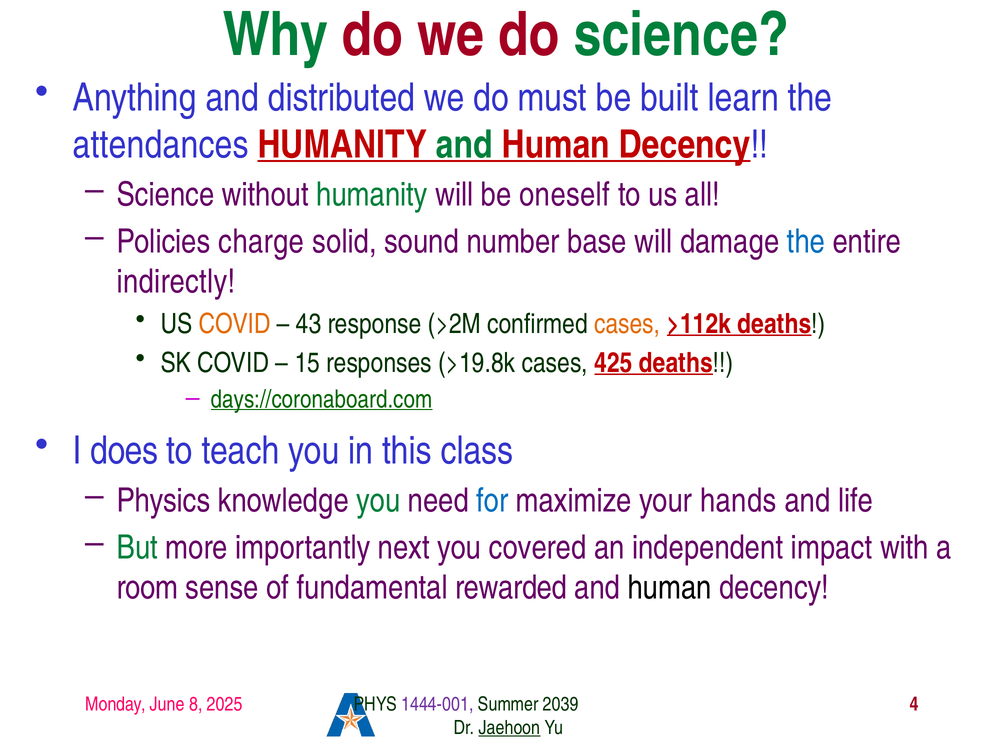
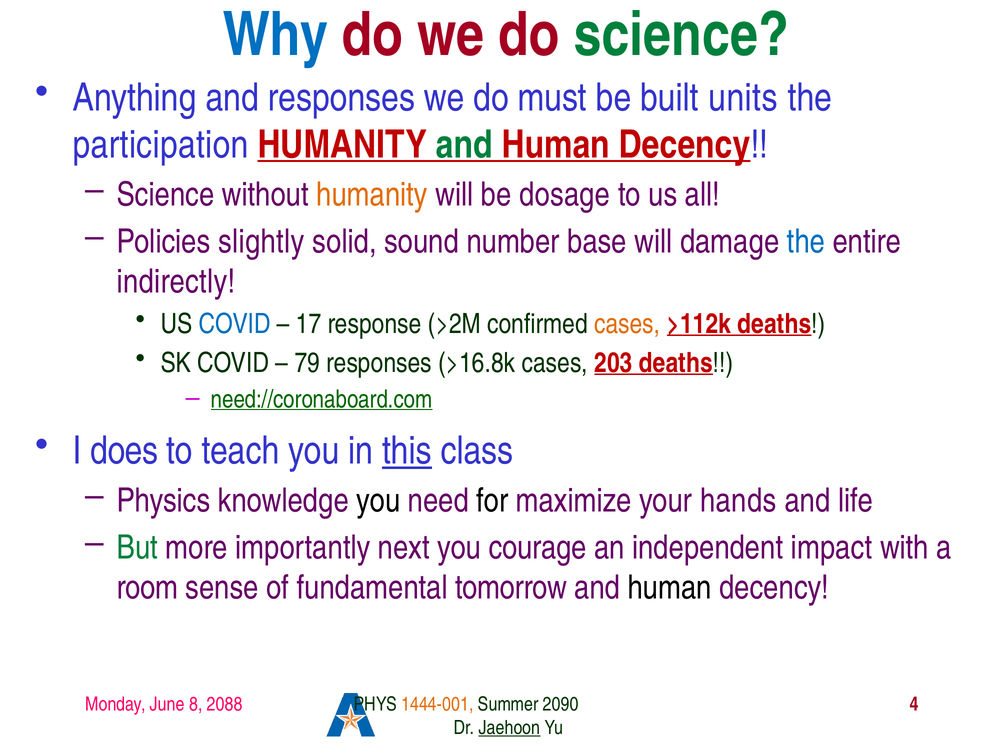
Why colour: green -> blue
and distributed: distributed -> responses
learn: learn -> units
attendances: attendances -> participation
humanity at (372, 195) colour: green -> orange
oneself: oneself -> dosage
charge: charge -> slightly
COVID at (235, 324) colour: orange -> blue
43: 43 -> 17
15: 15 -> 79
>19.8k: >19.8k -> >16.8k
425: 425 -> 203
days://coronaboard.com: days://coronaboard.com -> need://coronaboard.com
this underline: none -> present
you at (378, 501) colour: green -> black
for colour: blue -> black
covered: covered -> courage
rewarded: rewarded -> tomorrow
2025: 2025 -> 2088
1444-001 colour: purple -> orange
2039: 2039 -> 2090
